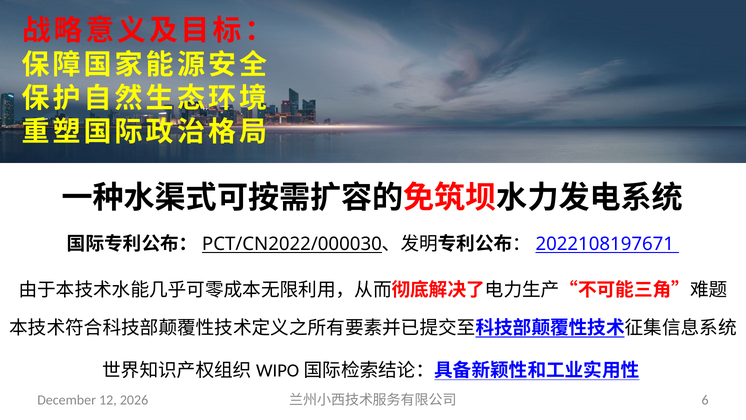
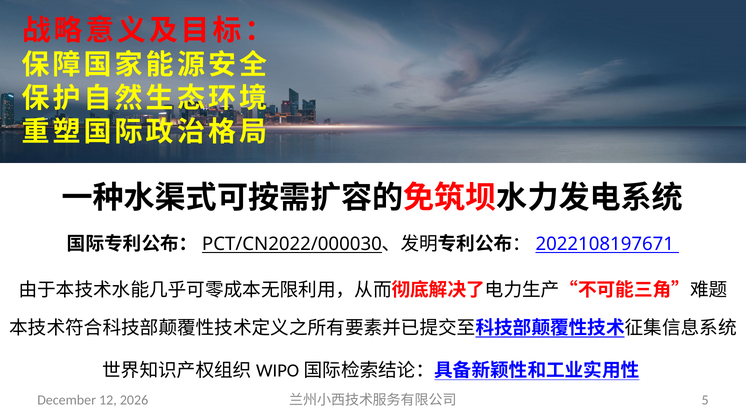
6: 6 -> 5
